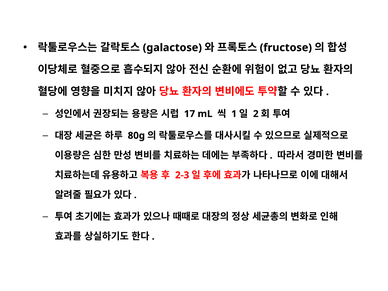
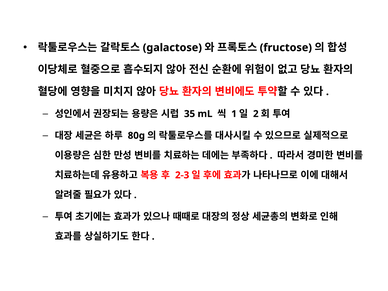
17: 17 -> 35
